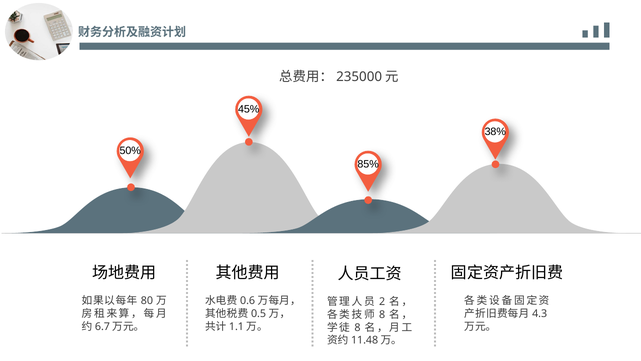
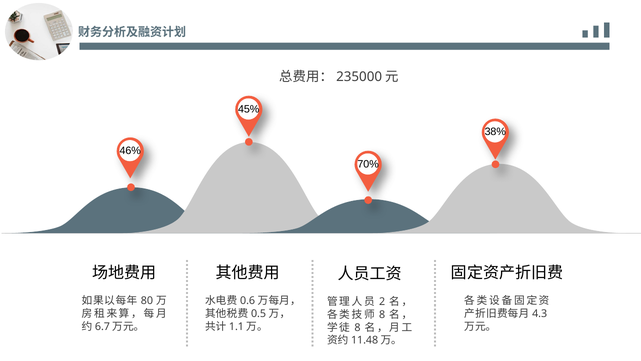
50%: 50% -> 46%
85%: 85% -> 70%
